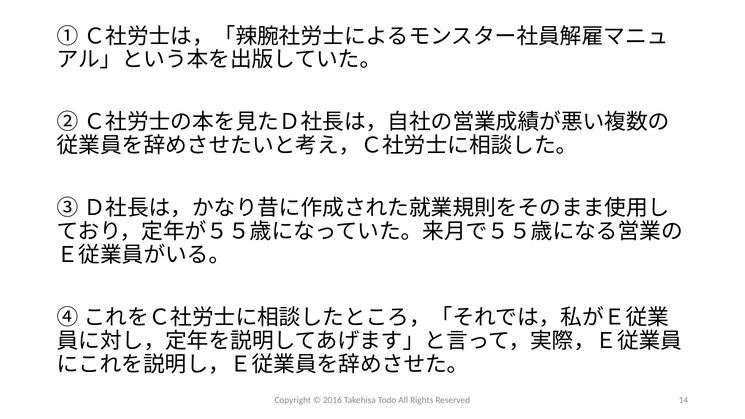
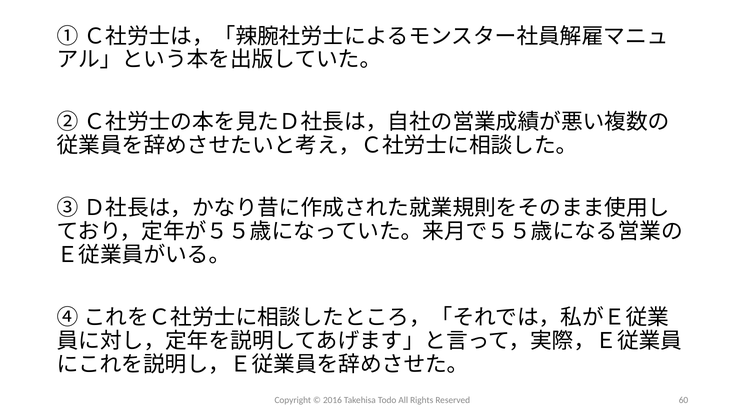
14: 14 -> 60
